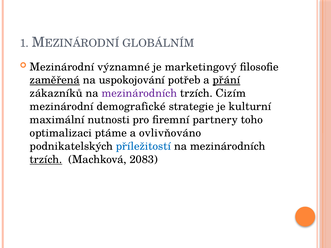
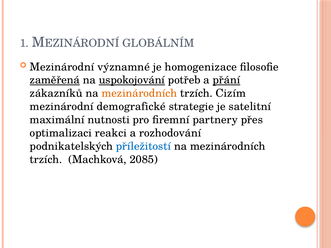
marketingový: marketingový -> homogenizace
uspokojování underline: none -> present
mezinárodních at (139, 93) colour: purple -> orange
kulturní: kulturní -> satelitní
toho: toho -> přes
ptáme: ptáme -> reakci
ovlivňováno: ovlivňováno -> rozhodování
trzích at (46, 160) underline: present -> none
2083: 2083 -> 2085
